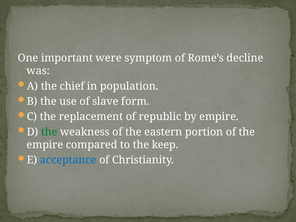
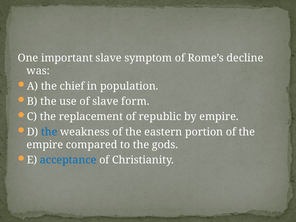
important were: were -> slave
the at (49, 132) colour: green -> blue
keep: keep -> gods
